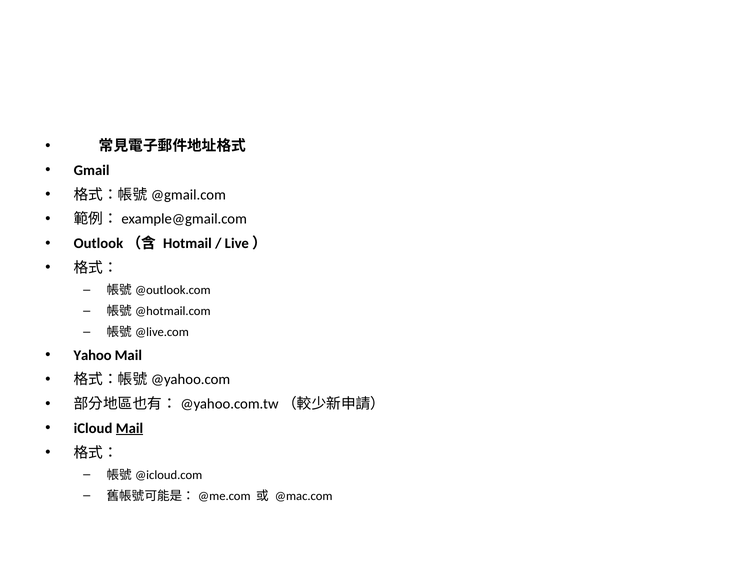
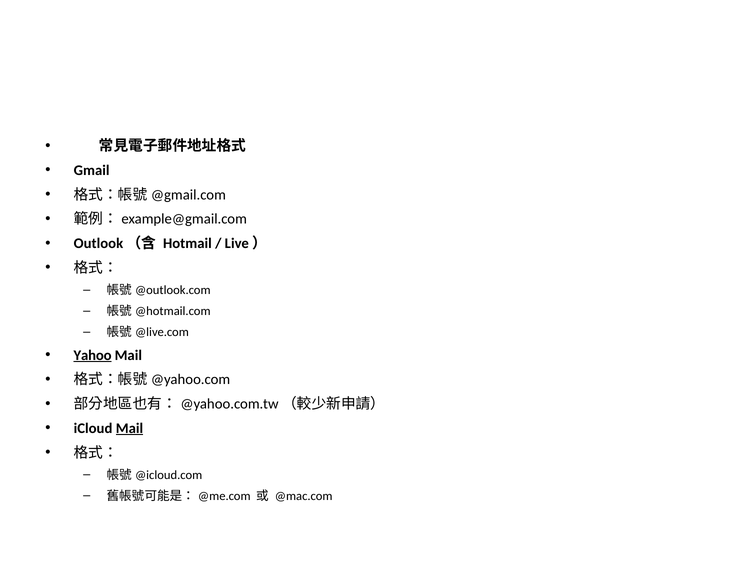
Yahoo underline: none -> present
